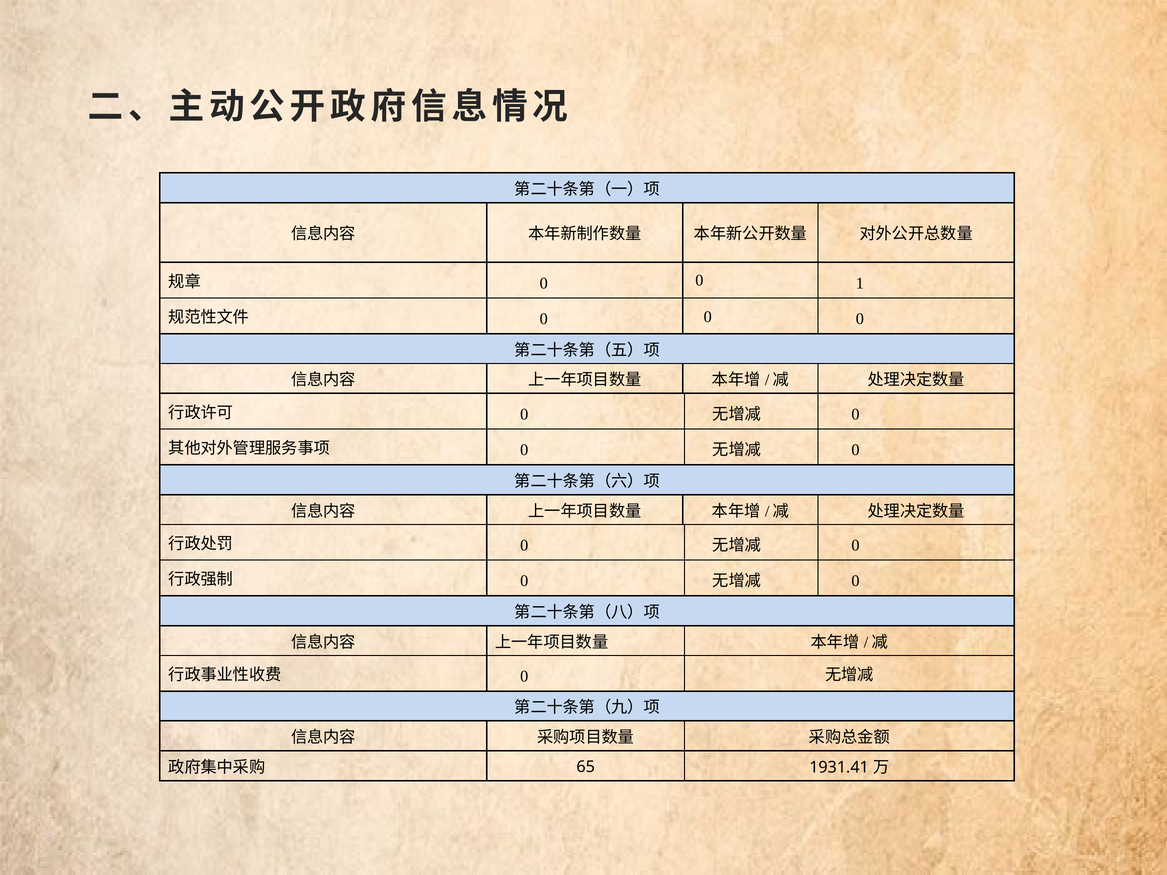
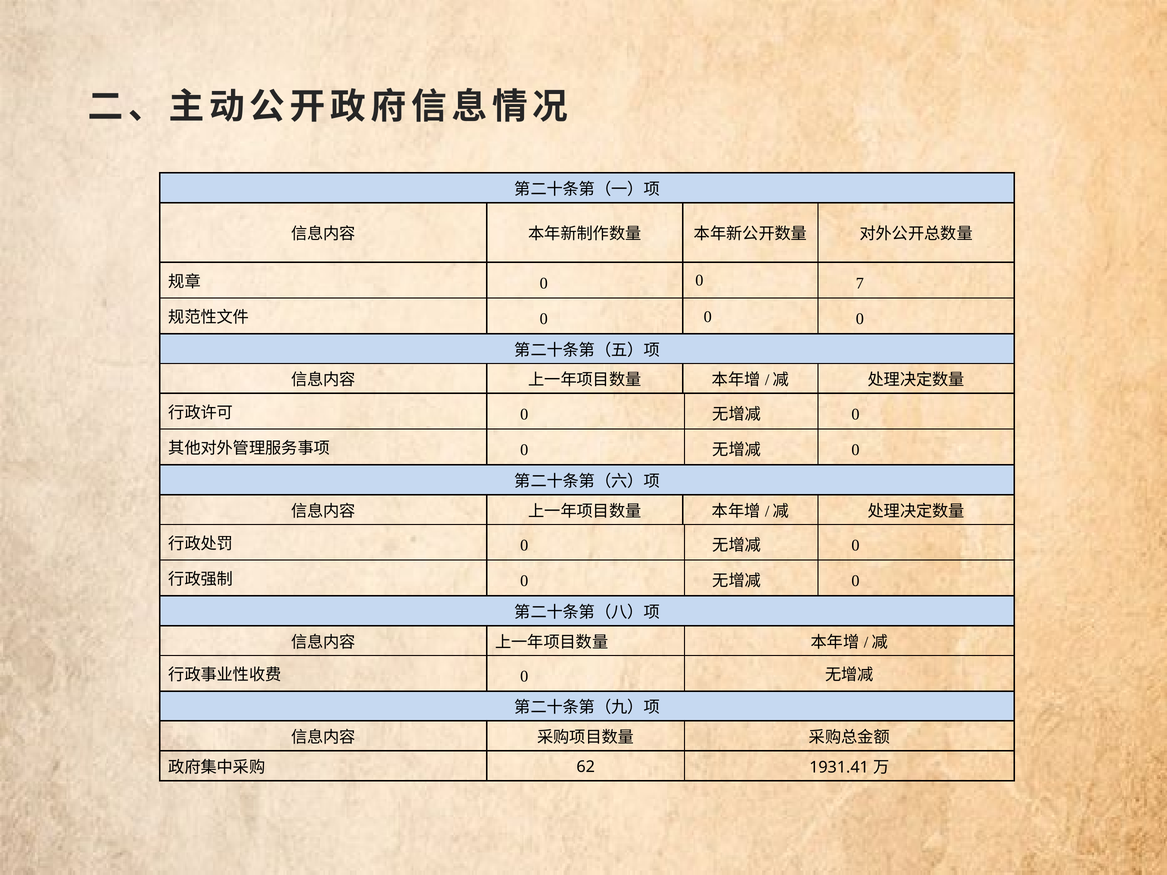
1: 1 -> 7
65: 65 -> 62
